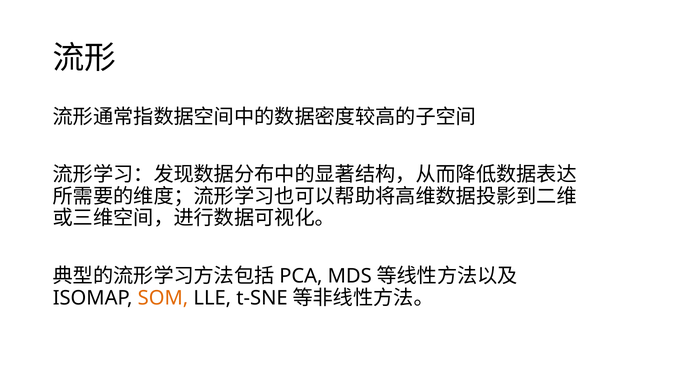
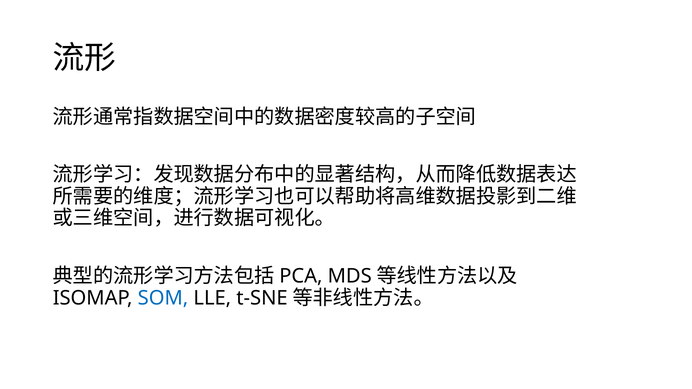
SOM colour: orange -> blue
